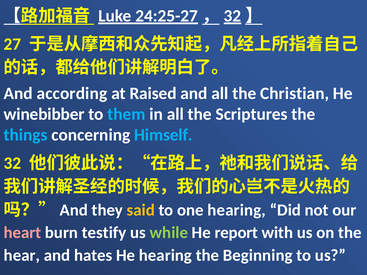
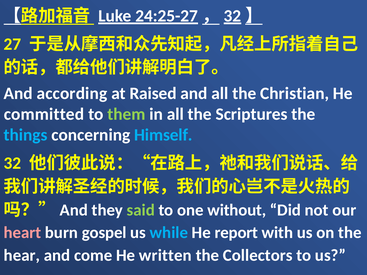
winebibber: winebibber -> committed
them colour: light blue -> light green
said colour: yellow -> light green
one hearing: hearing -> without
testify: testify -> gospel
while colour: light green -> light blue
hates: hates -> come
He hearing: hearing -> written
Beginning: Beginning -> Collectors
